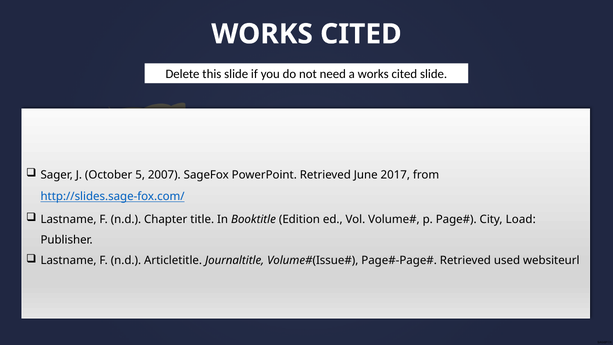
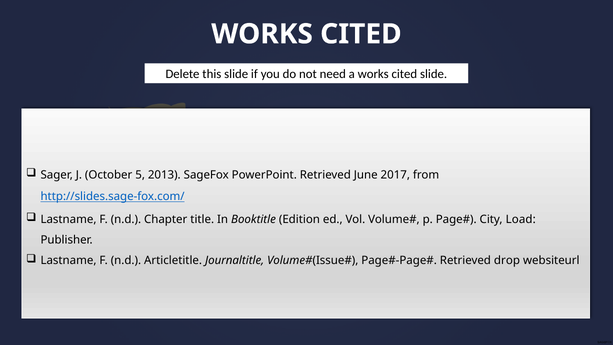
2007: 2007 -> 2013
used: used -> drop
